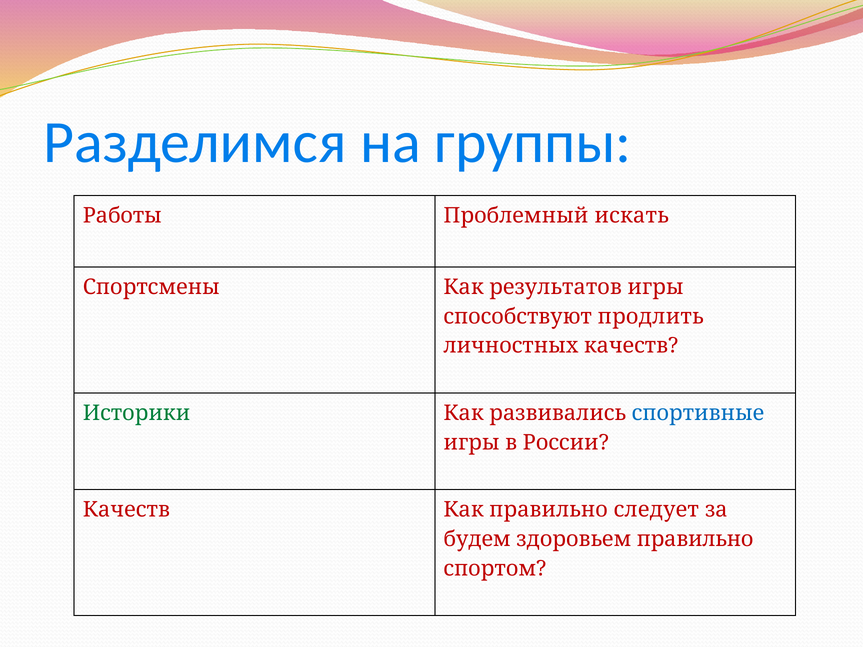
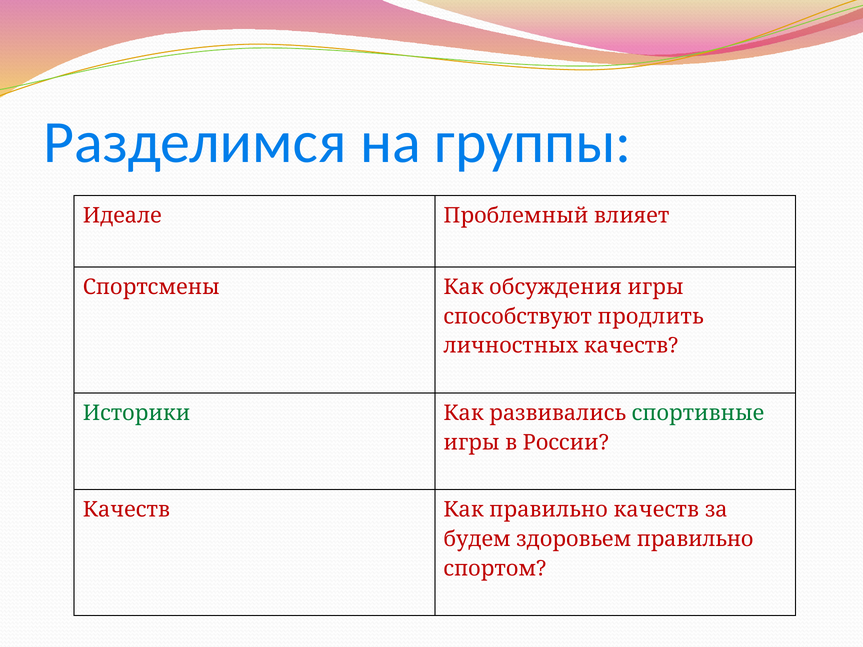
Работы: Работы -> Идеале
искать: искать -> влияет
результатов: результатов -> обсуждения
спортивные colour: blue -> green
правильно следует: следует -> качеств
